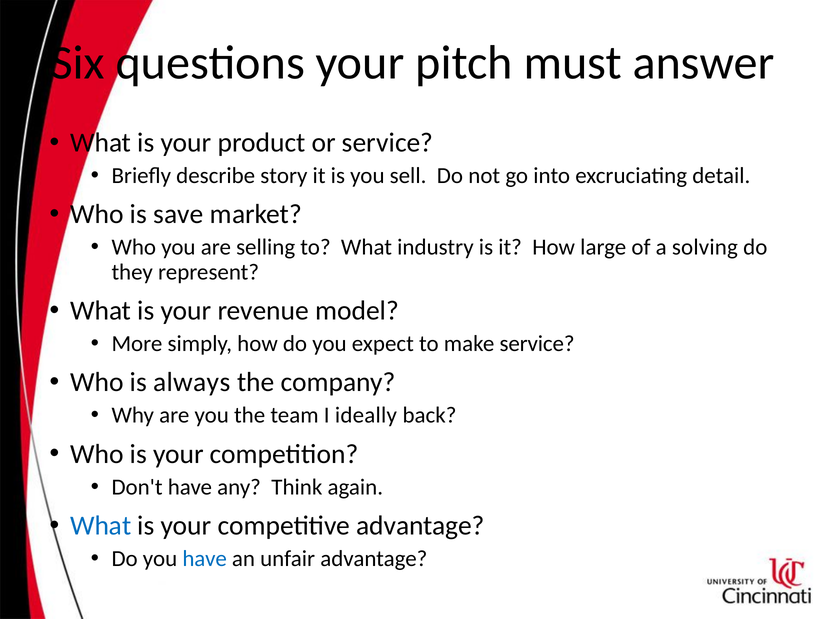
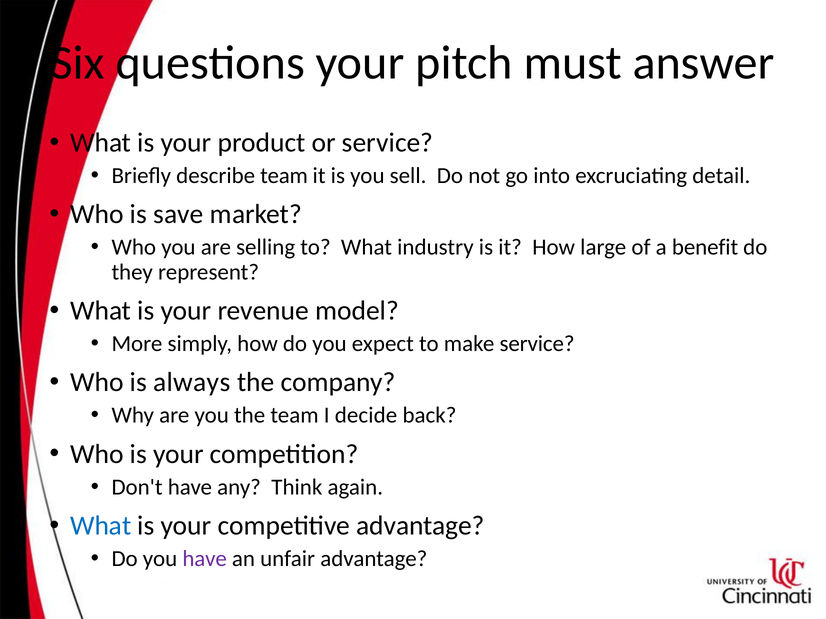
describe story: story -> team
solving: solving -> benefit
ideally: ideally -> decide
have at (205, 559) colour: blue -> purple
